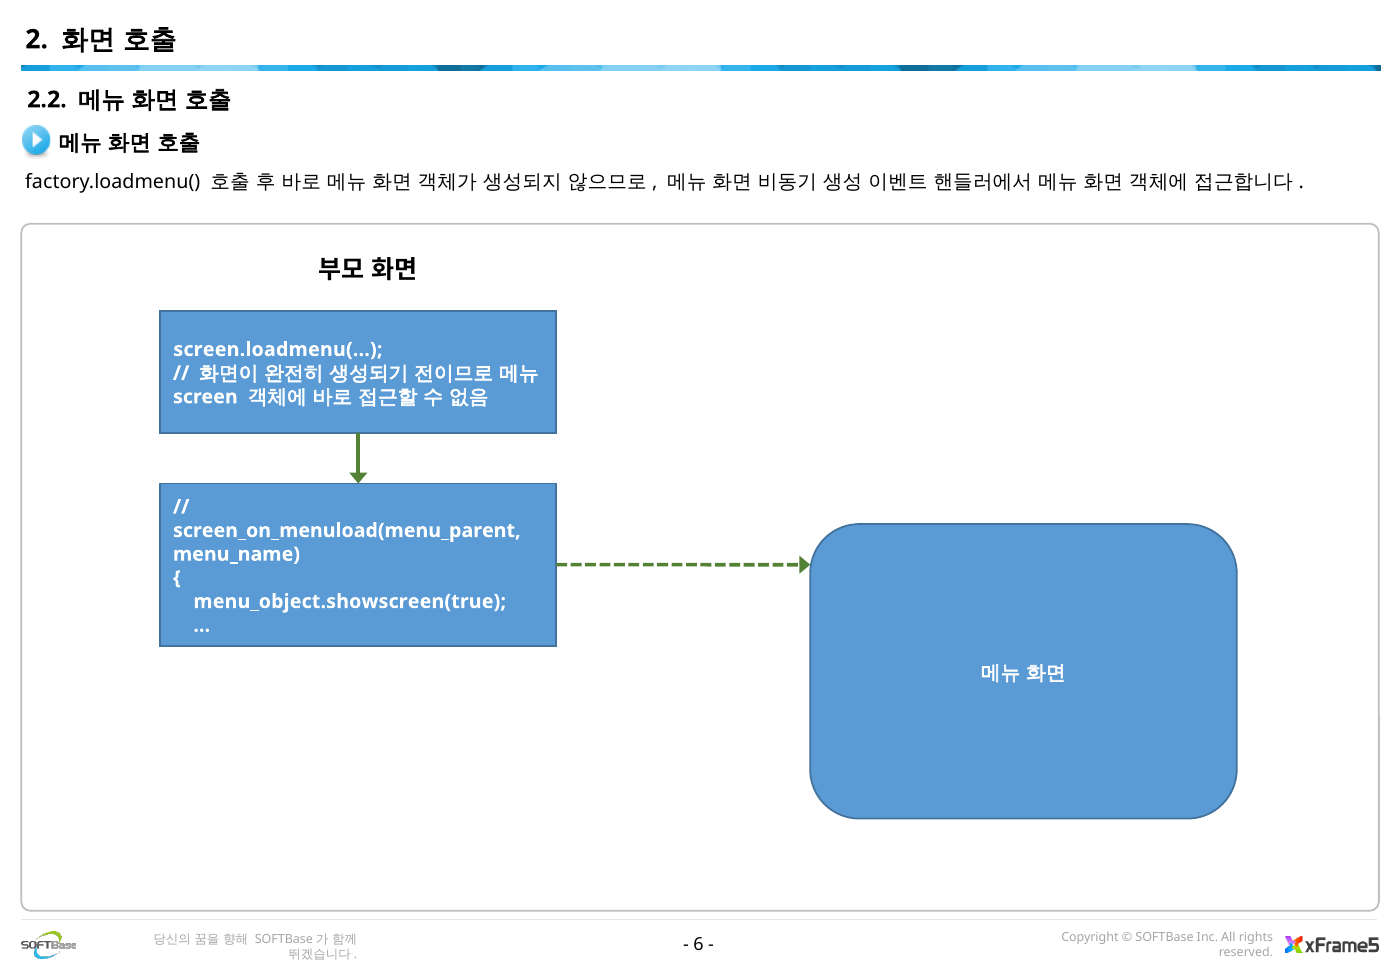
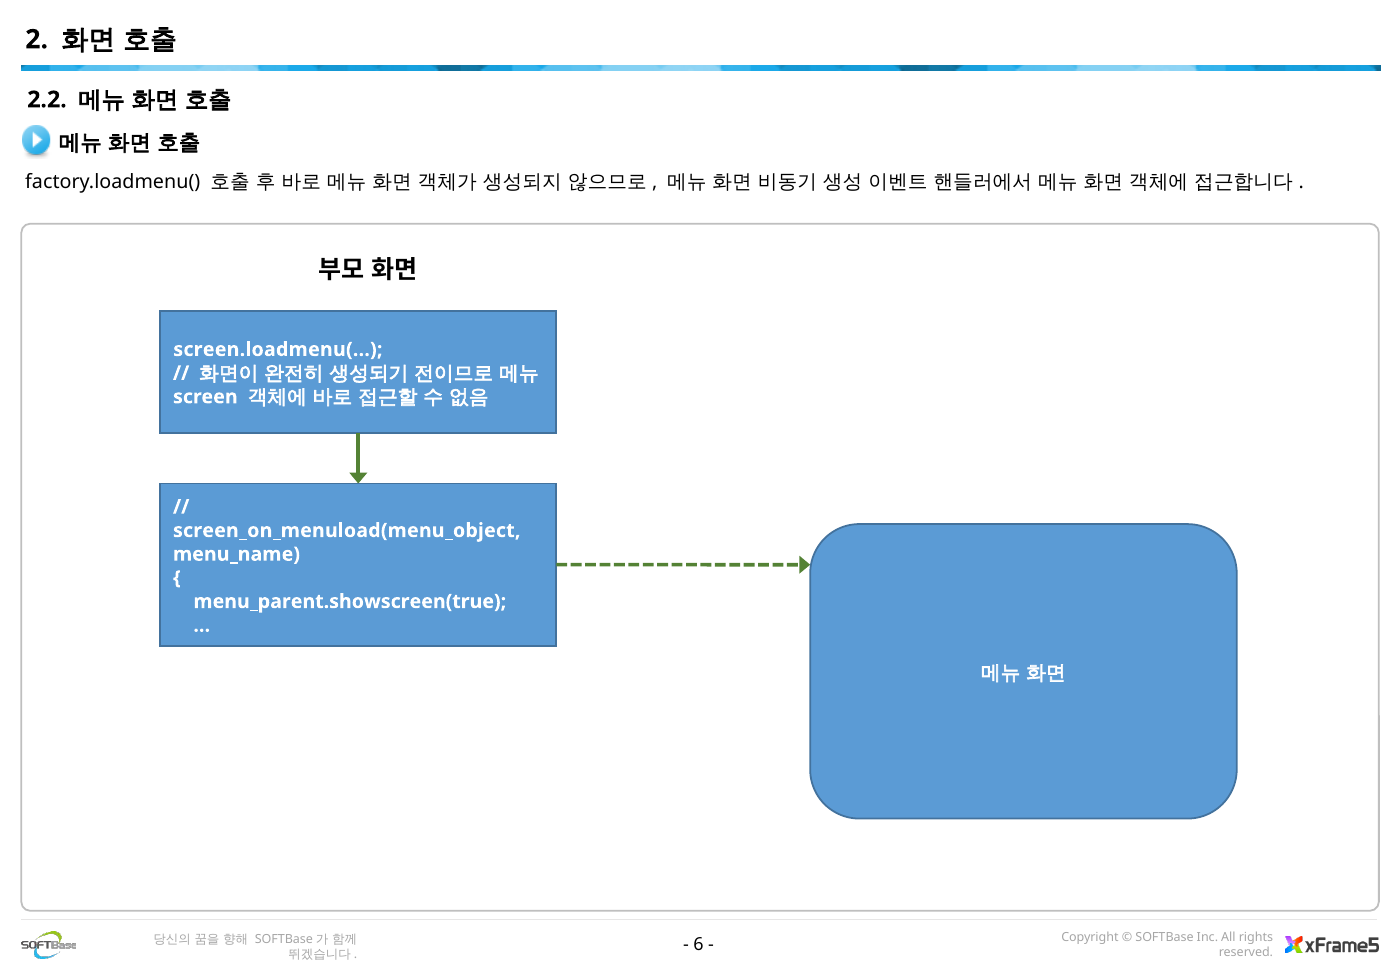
screen_on_menuload(menu_parent: screen_on_menuload(menu_parent -> screen_on_menuload(menu_object
menu_object.showscreen(true: menu_object.showscreen(true -> menu_parent.showscreen(true
